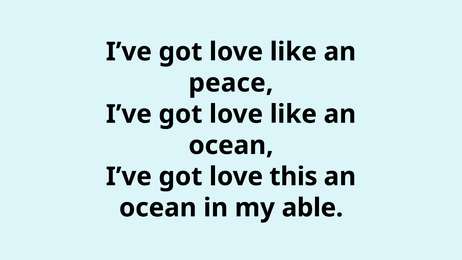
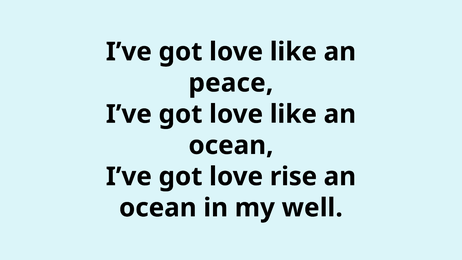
this: this -> rise
able: able -> well
